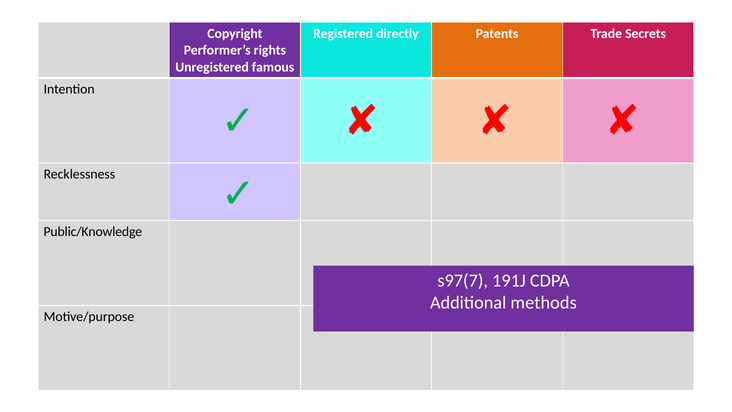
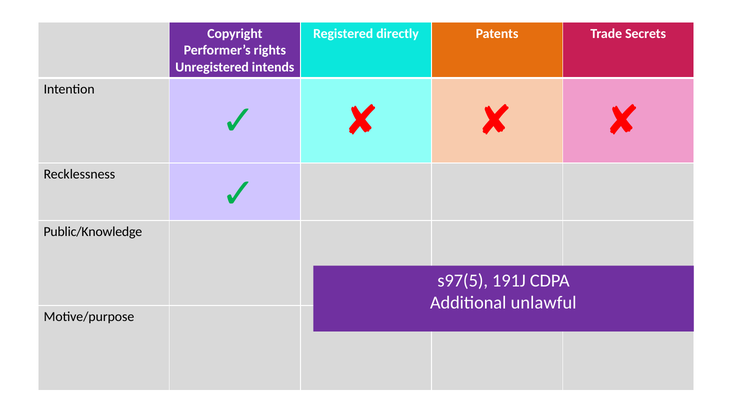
famous: famous -> intends
s97(7: s97(7 -> s97(5
methods: methods -> unlawful
